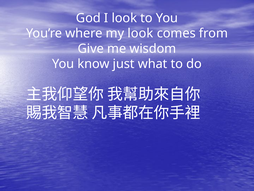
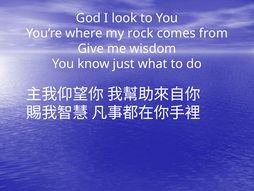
my look: look -> rock
